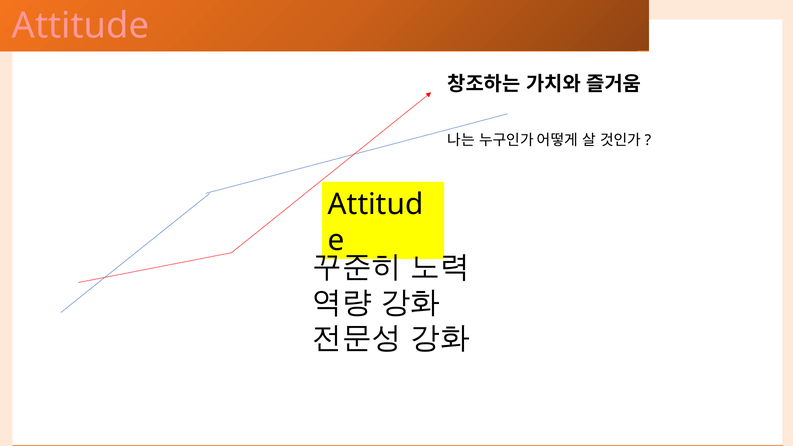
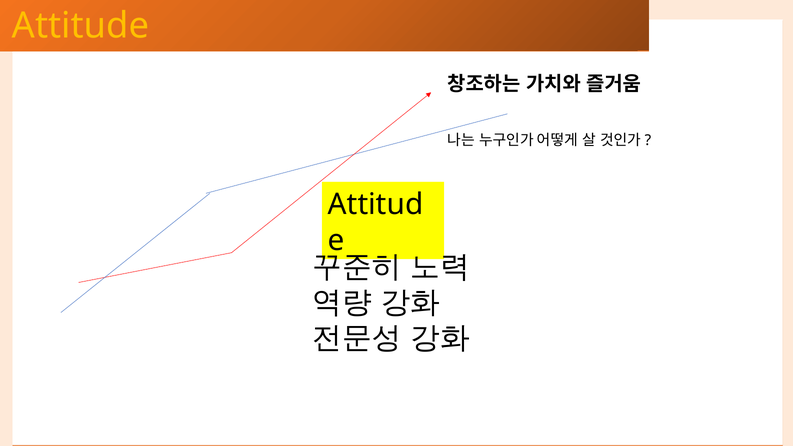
Attitude colour: pink -> yellow
